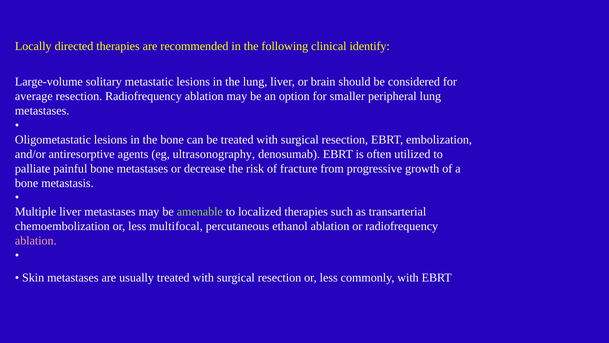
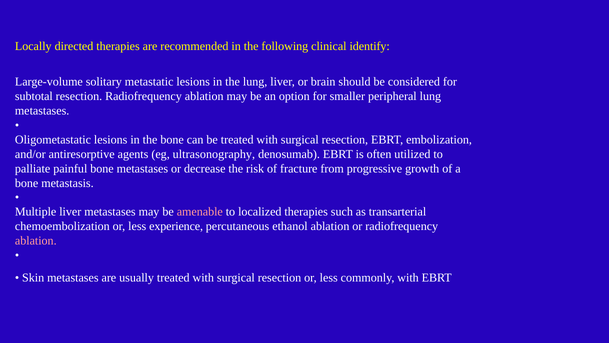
average: average -> subtotal
amenable colour: light green -> pink
multifocal: multifocal -> experience
